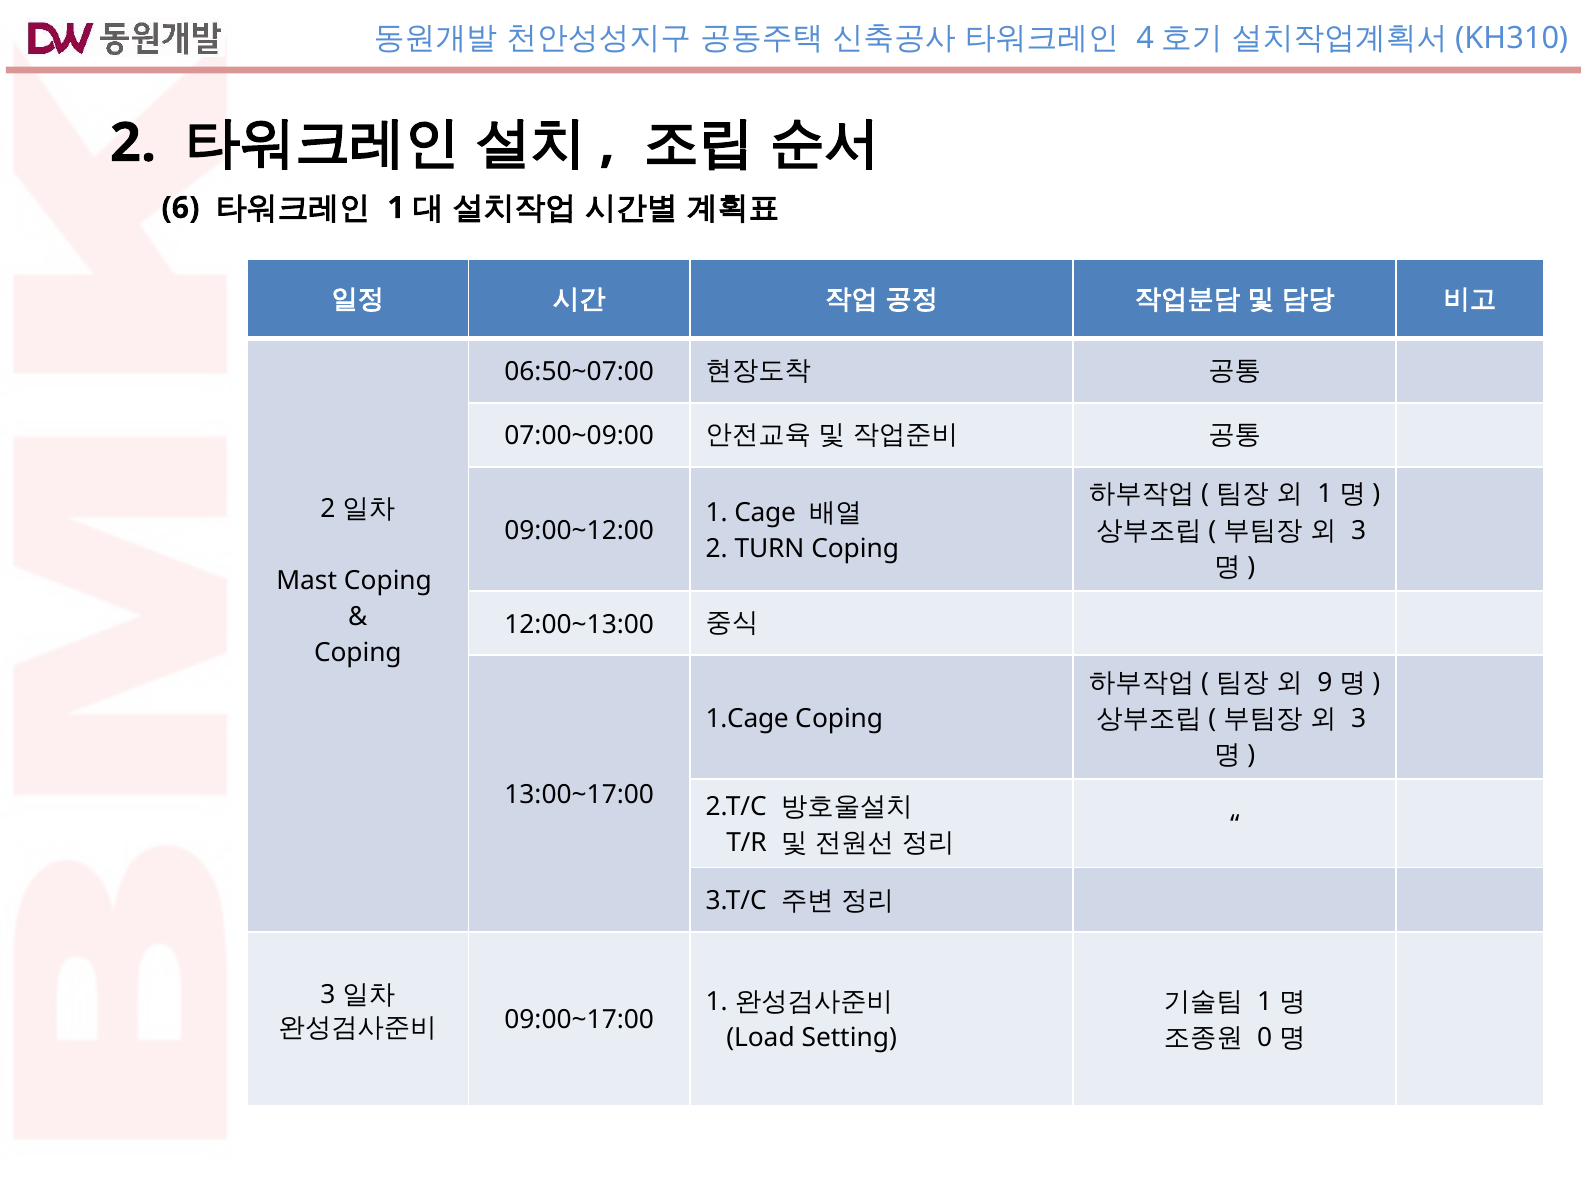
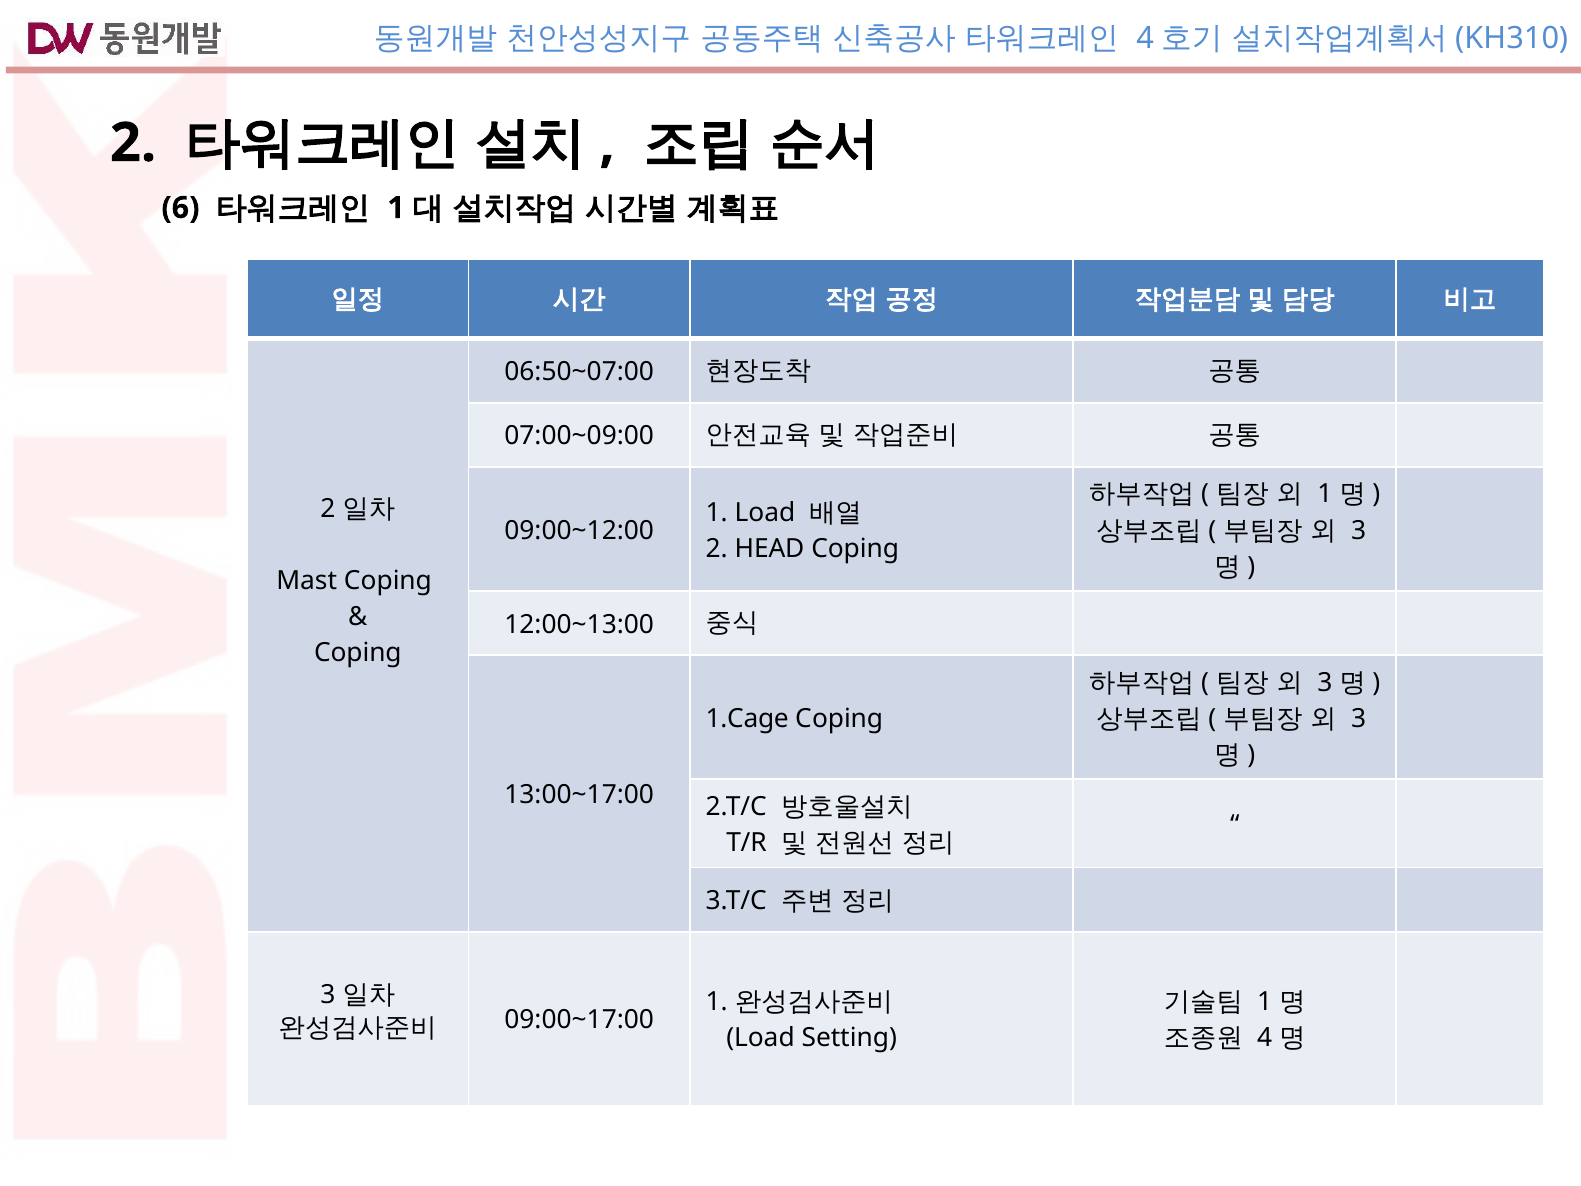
1 Cage: Cage -> Load
TURN: TURN -> HEAD
9 at (1325, 682): 9 -> 3
0: 0 -> 4
